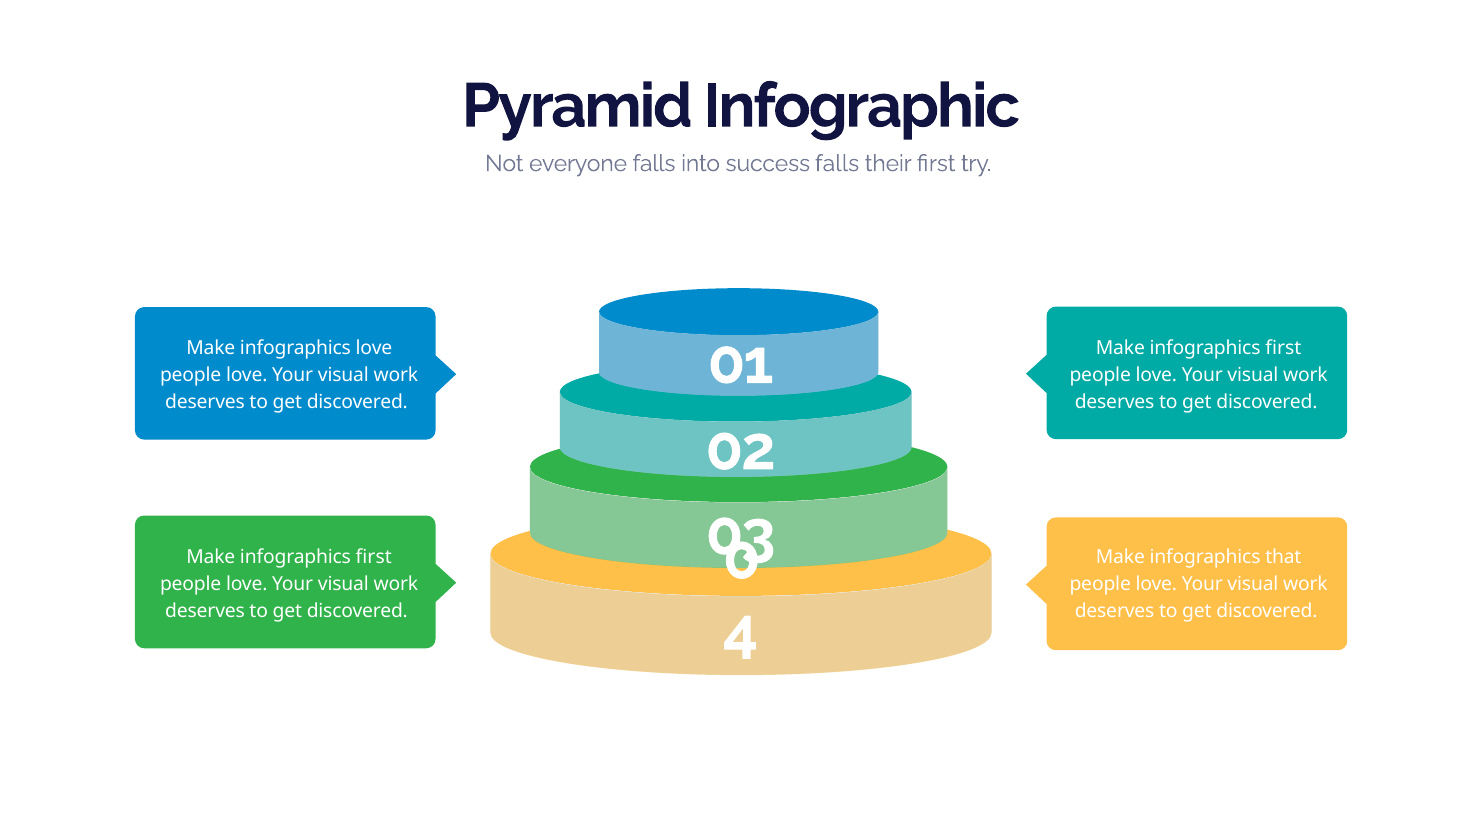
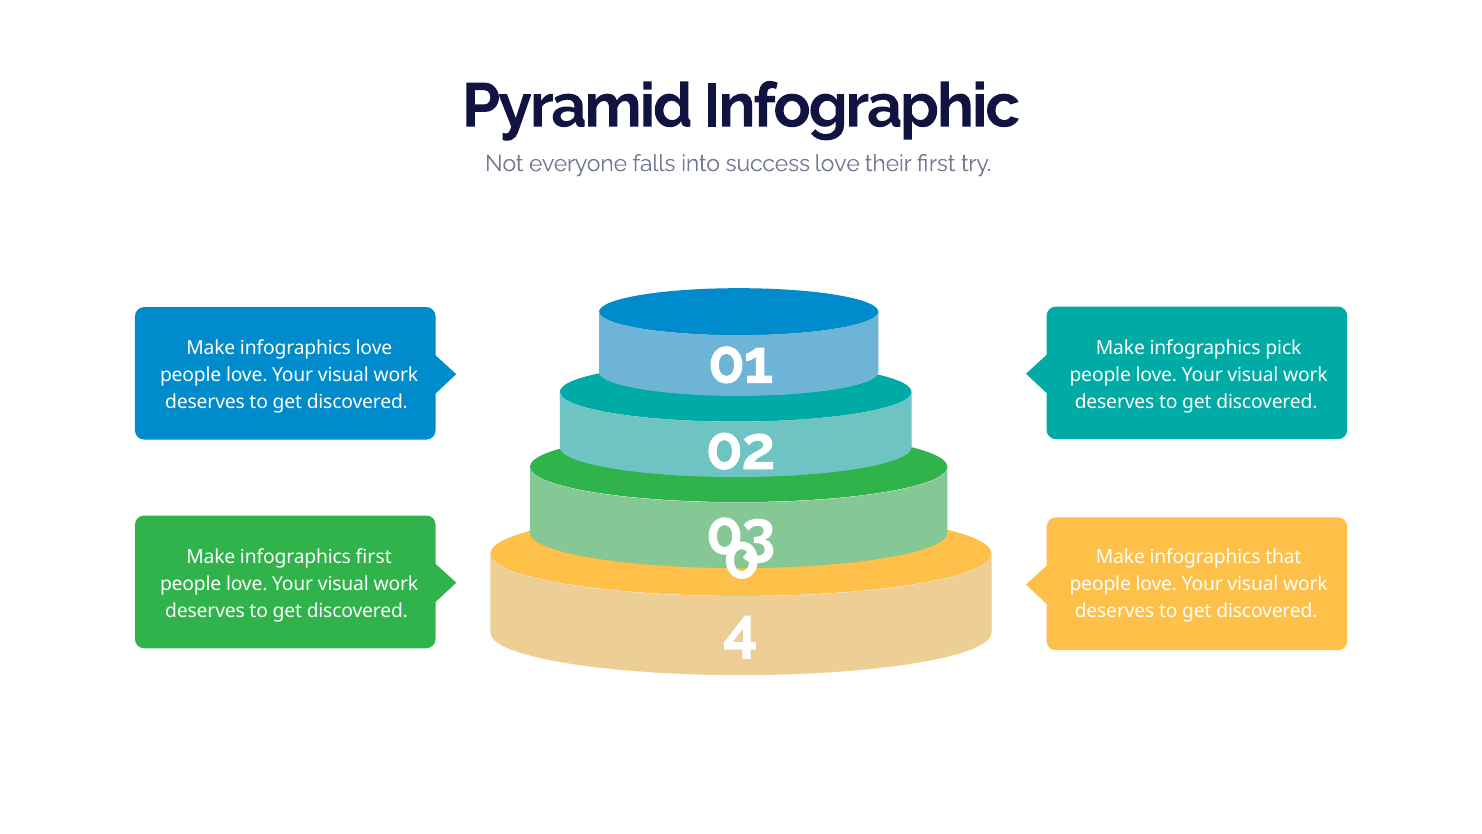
success falls: falls -> love
first at (1283, 348): first -> pick
